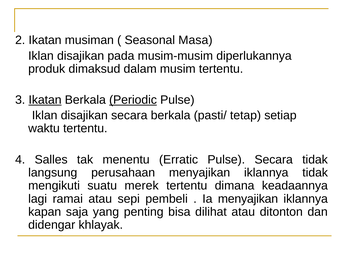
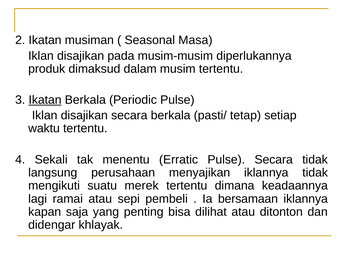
Periodic underline: present -> none
Salles: Salles -> Sekali
Ia menyajikan: menyajikan -> bersamaan
